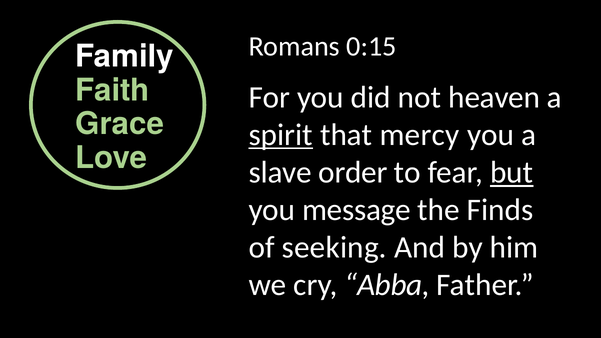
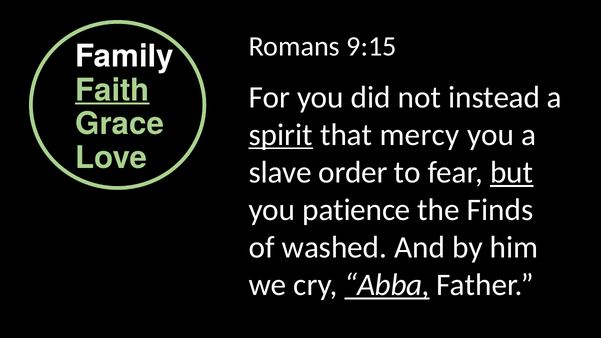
0:15: 0:15 -> 9:15
Faith underline: none -> present
heaven: heaven -> instead
message: message -> patience
seeking: seeking -> washed
Abba underline: none -> present
